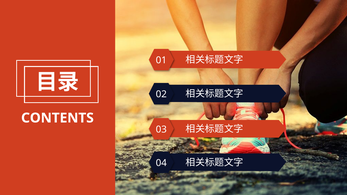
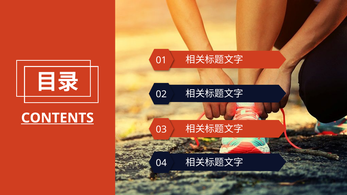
CONTENTS underline: none -> present
